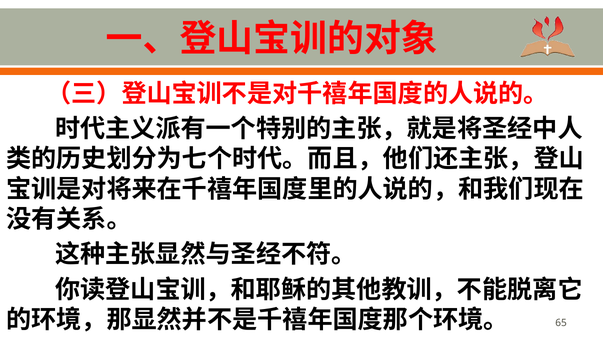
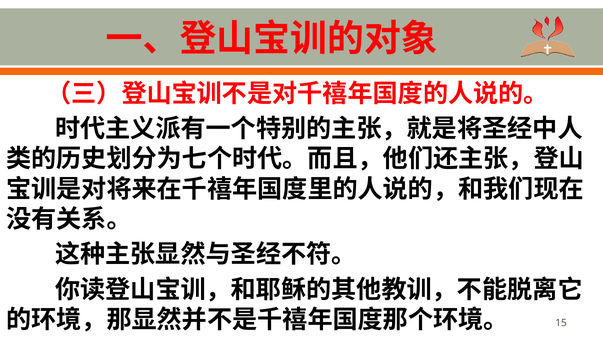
65: 65 -> 15
